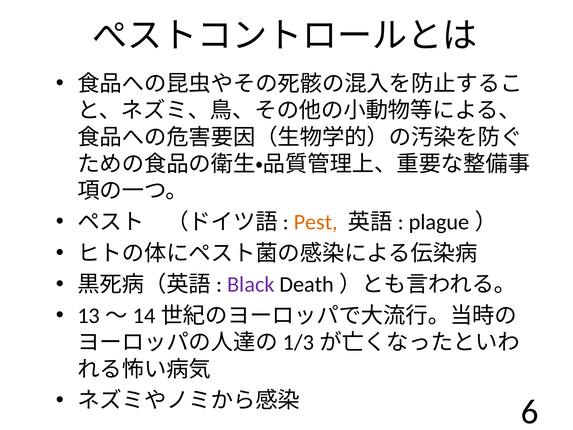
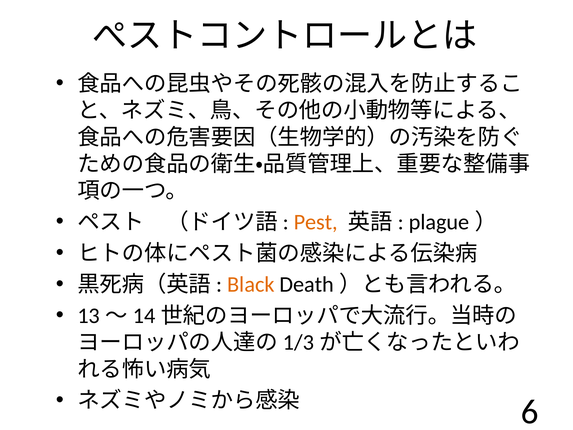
Black colour: purple -> orange
